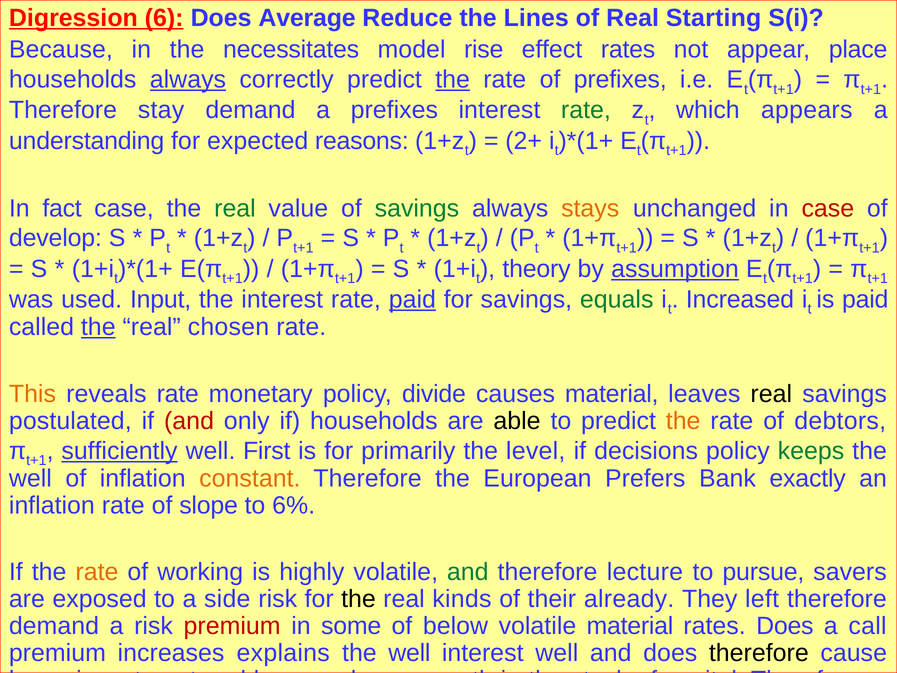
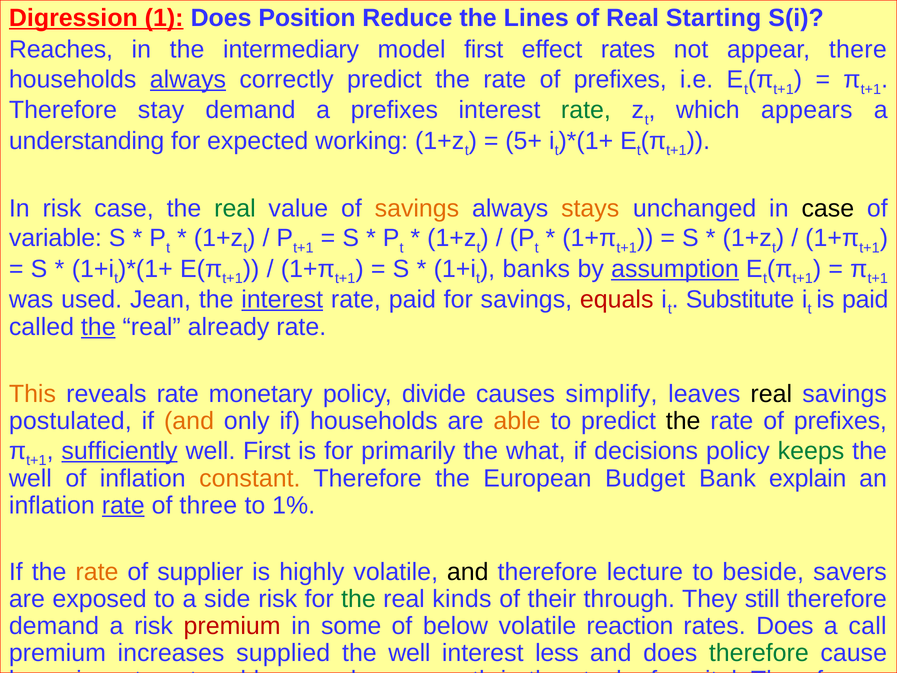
6: 6 -> 1
Average: Average -> Position
Because: Because -> Reaches
necessitates: necessitates -> intermediary
model rise: rise -> first
place: place -> there
the at (453, 80) underline: present -> none
reasons: reasons -> working
2+: 2+ -> 5+
In fact: fact -> risk
savings at (417, 208) colour: green -> orange
case at (828, 208) colour: red -> black
develop: develop -> variable
theory: theory -> banks
Input: Input -> Jean
interest at (282, 299) underline: none -> present
paid at (412, 299) underline: present -> none
equals colour: green -> red
Increased: Increased -> Substitute
chosen: chosen -> already
causes material: material -> simplify
and at (189, 421) colour: red -> orange
able colour: black -> orange
the at (683, 421) colour: orange -> black
debtors at (840, 421): debtors -> prefixes
level: level -> what
Prefers: Prefers -> Budget
exactly: exactly -> explain
rate at (123, 505) underline: none -> present
slope: slope -> three
6%: 6% -> 1%
working: working -> supplier
and at (468, 572) colour: green -> black
pursue: pursue -> beside
the at (359, 599) colour: black -> green
already: already -> through
left: left -> still
volatile material: material -> reaction
explains: explains -> supplied
interest well: well -> less
therefore at (759, 653) colour: black -> green
